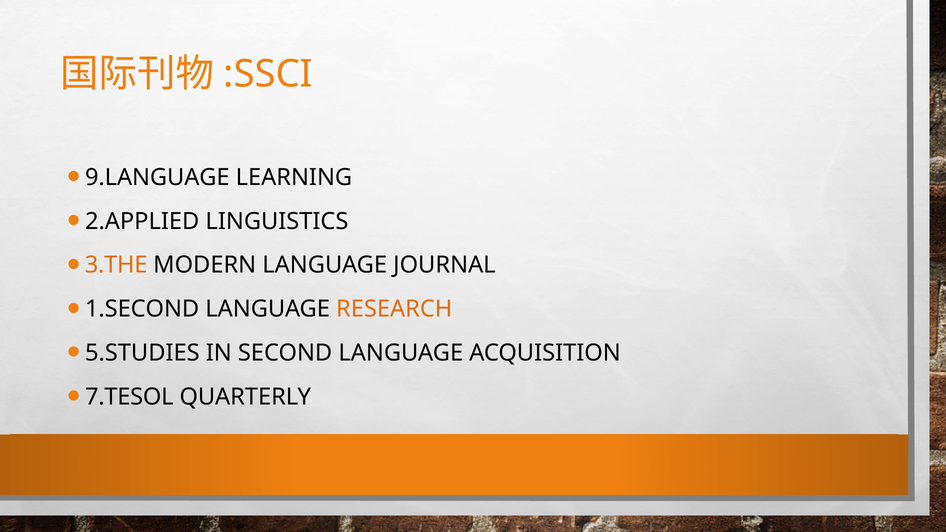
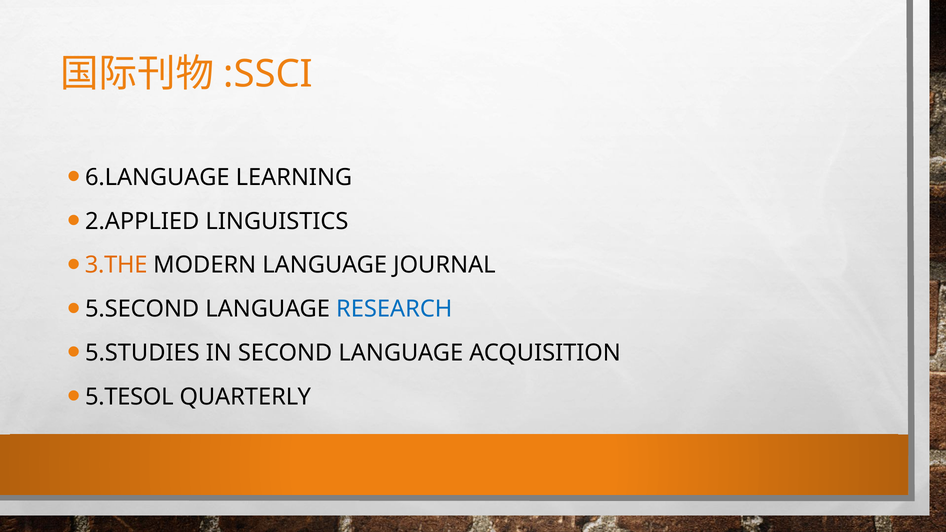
9.LANGUAGE: 9.LANGUAGE -> 6.LANGUAGE
1.SECOND: 1.SECOND -> 5.SECOND
RESEARCH colour: orange -> blue
7.TESOL: 7.TESOL -> 5.TESOL
